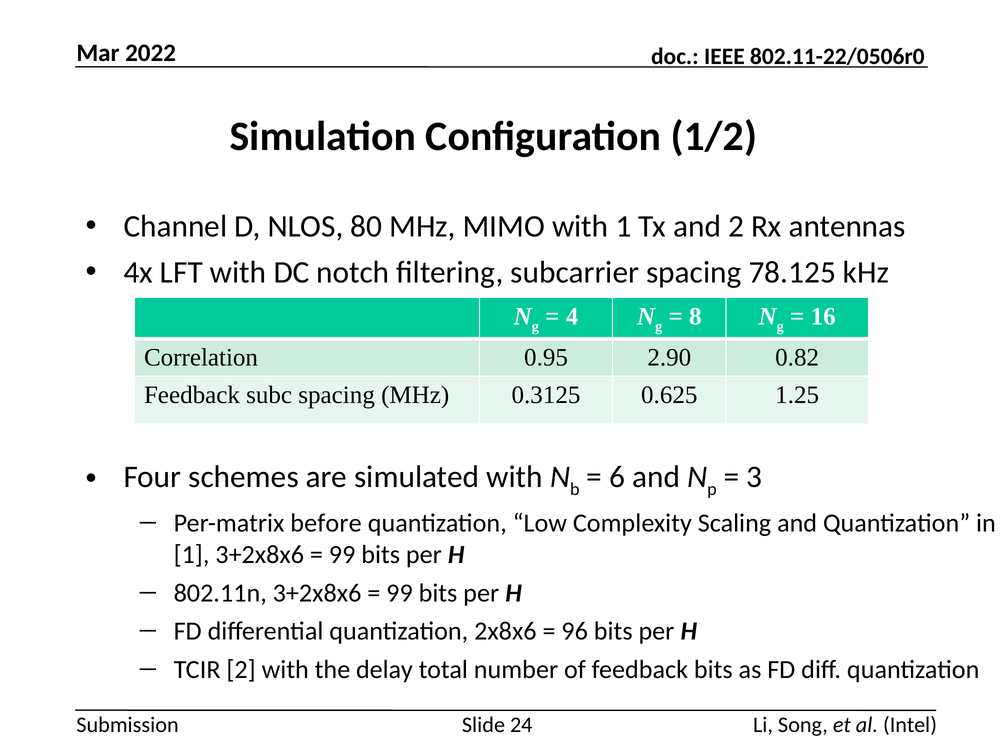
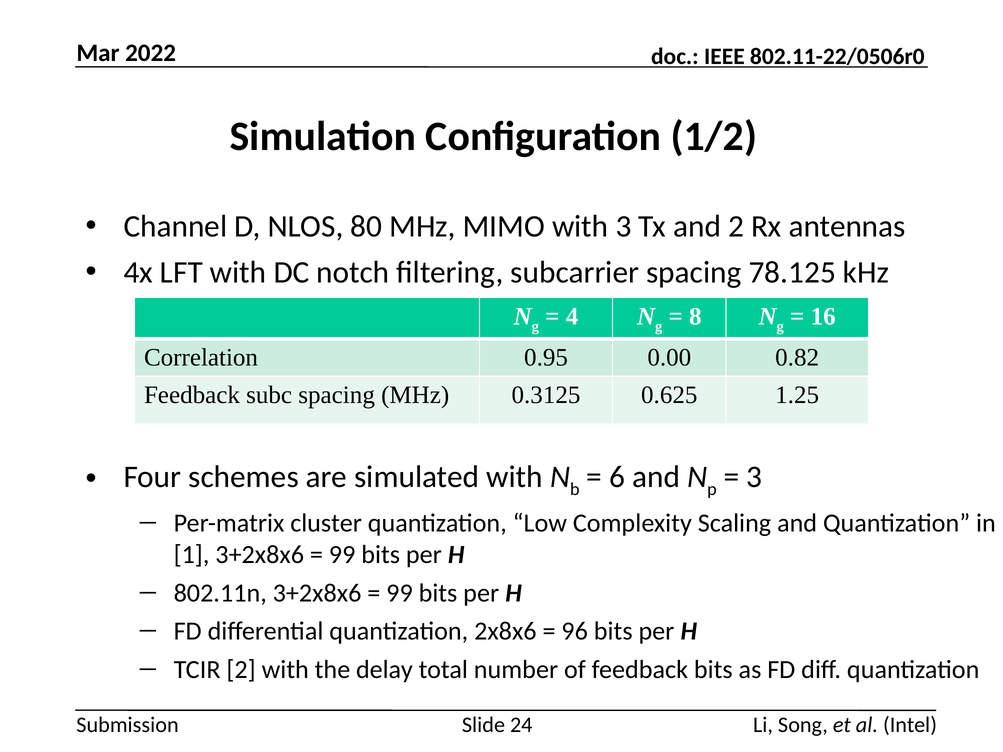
with 1: 1 -> 3
2.90: 2.90 -> 0.00
before: before -> cluster
